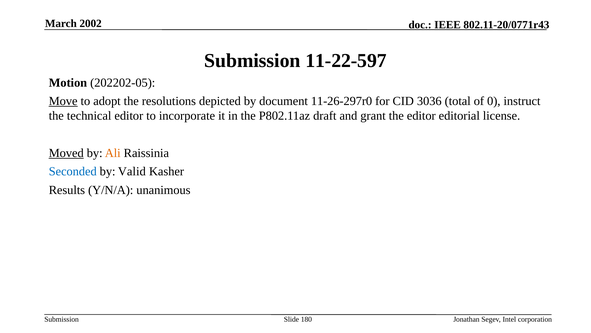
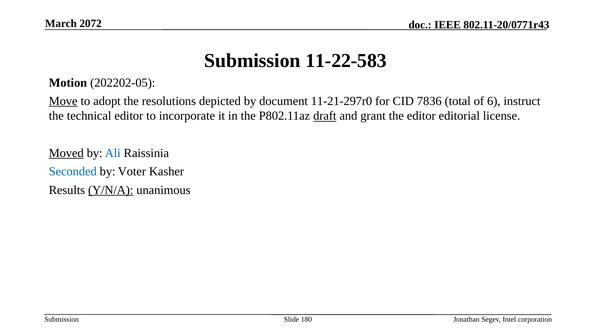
2002: 2002 -> 2072
11-22-597: 11-22-597 -> 11-22-583
11-26-297r0: 11-26-297r0 -> 11-21-297r0
3036: 3036 -> 7836
0: 0 -> 6
draft underline: none -> present
Ali colour: orange -> blue
Valid: Valid -> Voter
Y/N/A underline: none -> present
